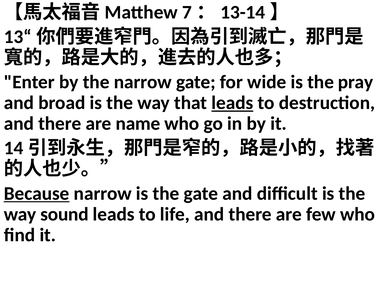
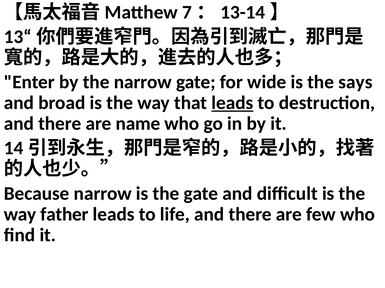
pray: pray -> says
Because underline: present -> none
sound: sound -> father
